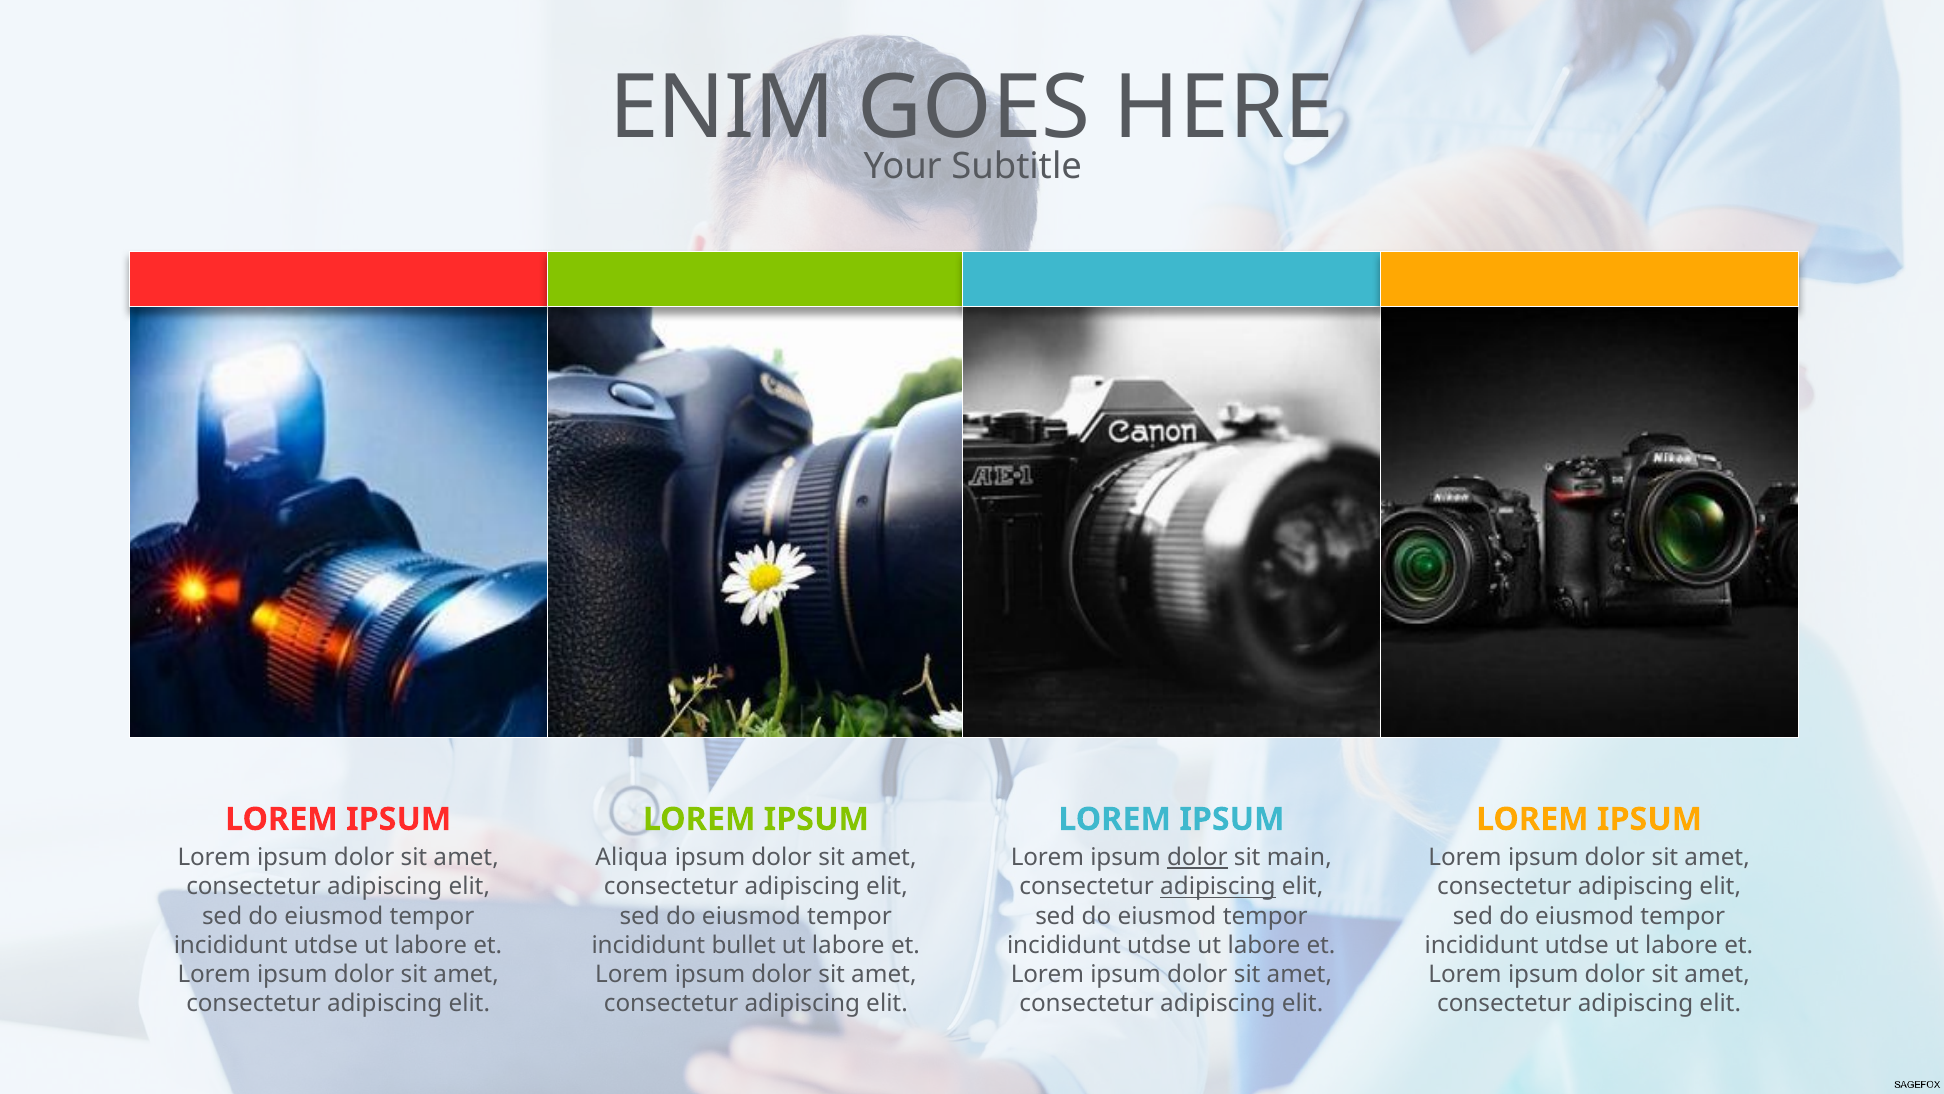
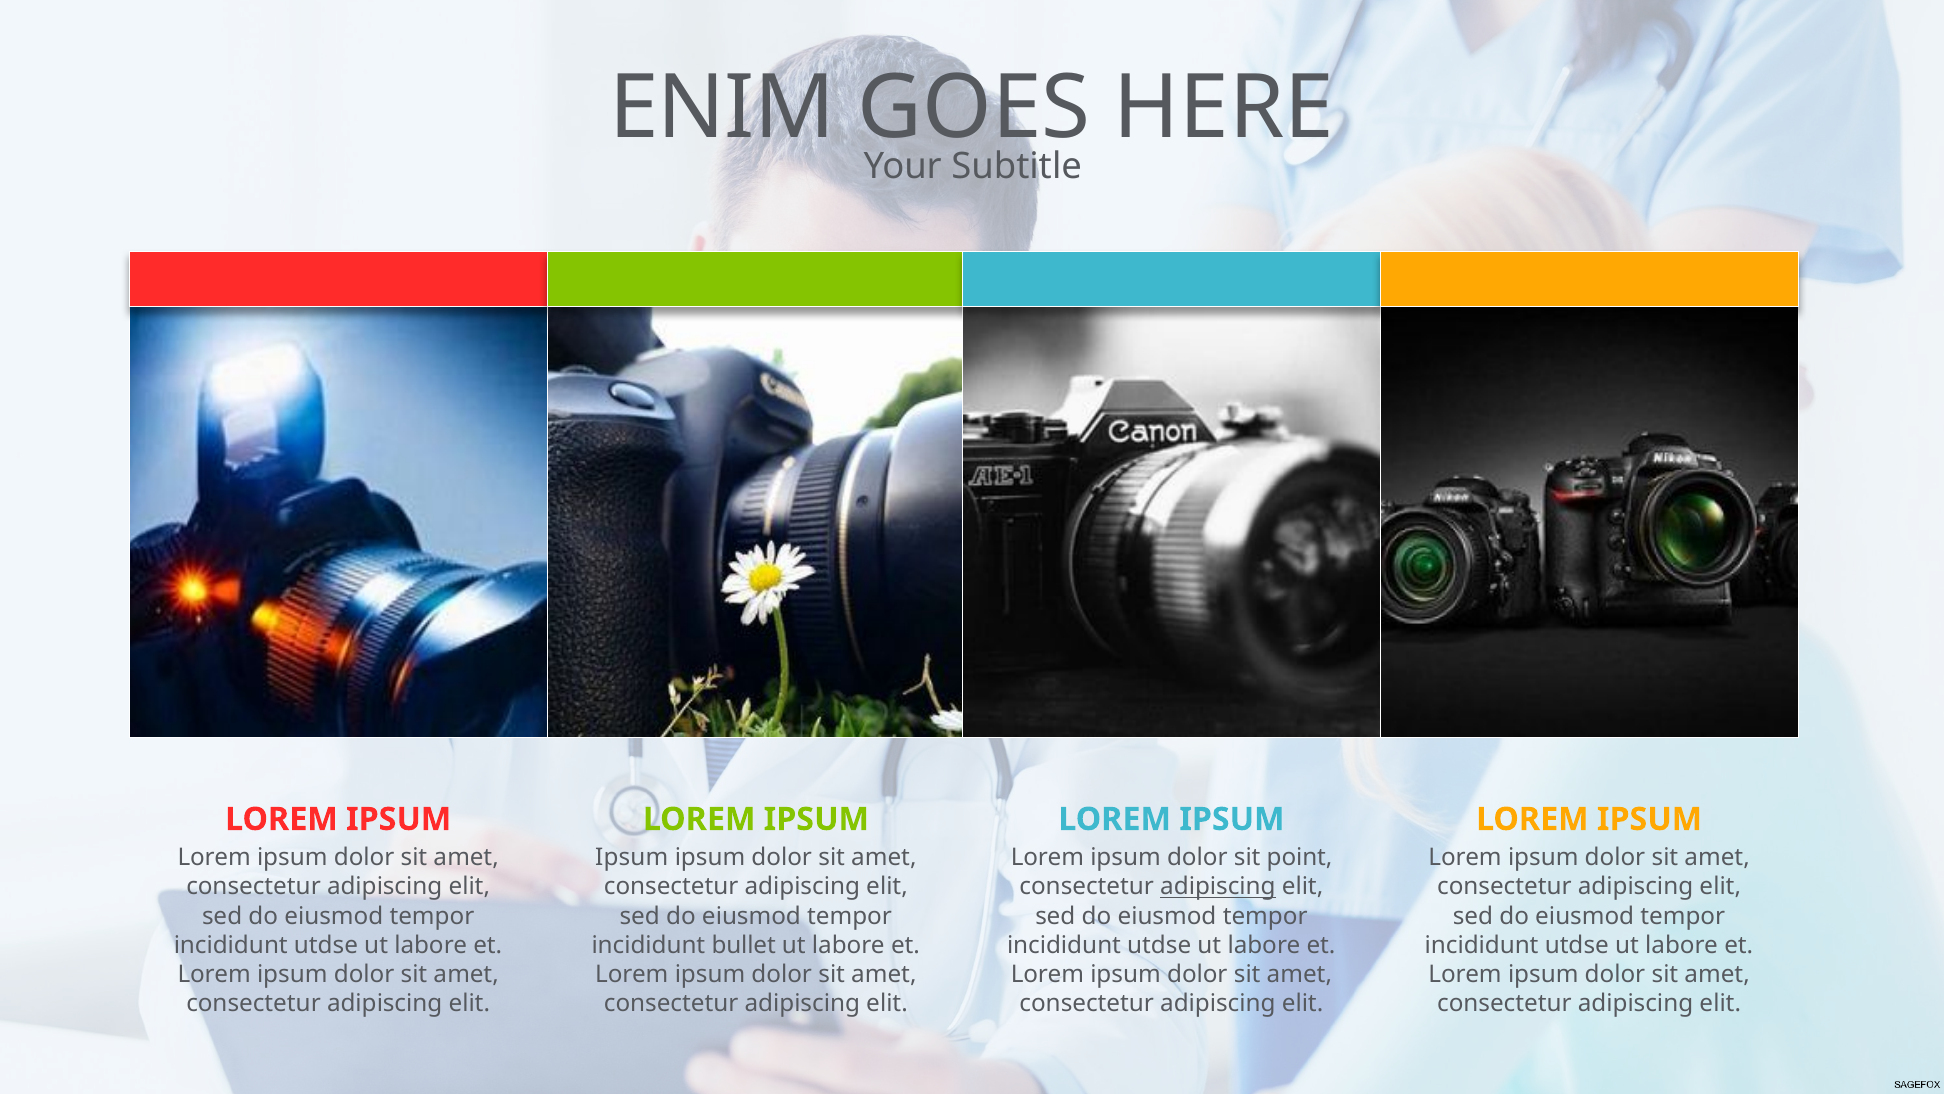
Aliqua at (632, 857): Aliqua -> Ipsum
dolor at (1197, 857) underline: present -> none
main: main -> point
